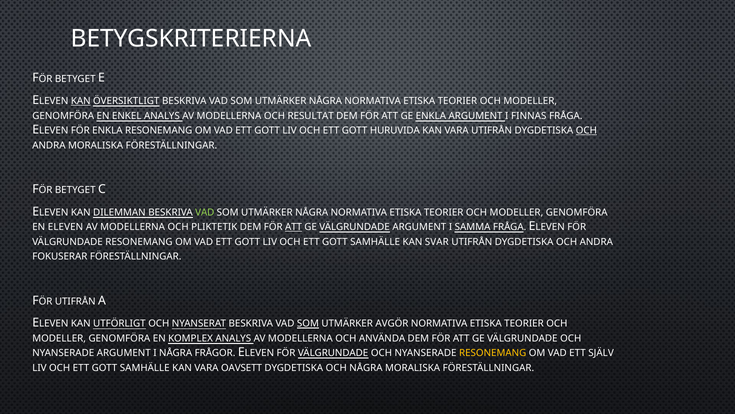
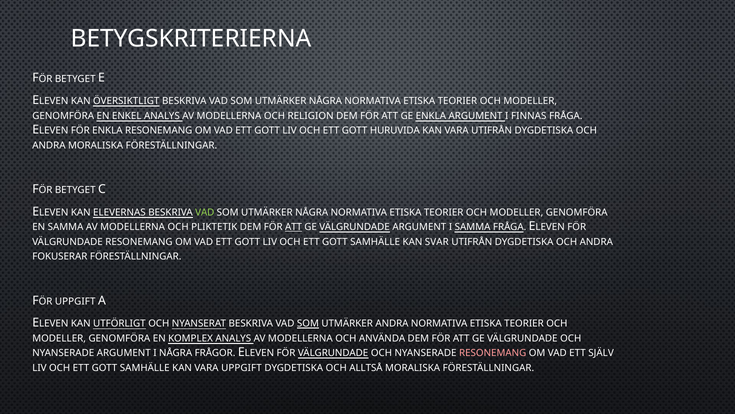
KAN at (81, 101) underline: present -> none
RESULTAT: RESULTAT -> RELIGION
OCH at (586, 130) underline: present -> none
DILEMMAN: DILEMMAN -> ELEVERNAS
EN ELEVEN: ELEVEN -> SAMMA
FÖR UTIFRÅN: UTIFRÅN -> UPPGIFT
UTMÄRKER AVGÖR: AVGÖR -> ANDRA
RESONEMANG at (493, 353) colour: yellow -> pink
VARA OAVSETT: OAVSETT -> UPPGIFT
OCH NÅGRA: NÅGRA -> ALLTSÅ
